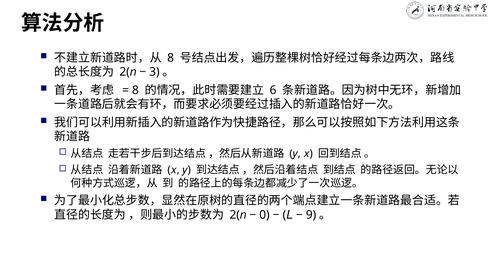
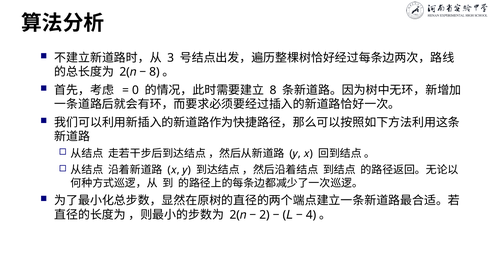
8 at (171, 58): 8 -> 3
3 at (154, 72): 3 -> 8
8 at (135, 90): 8 -> 0
6 at (273, 90): 6 -> 8
0: 0 -> 2
9: 9 -> 4
